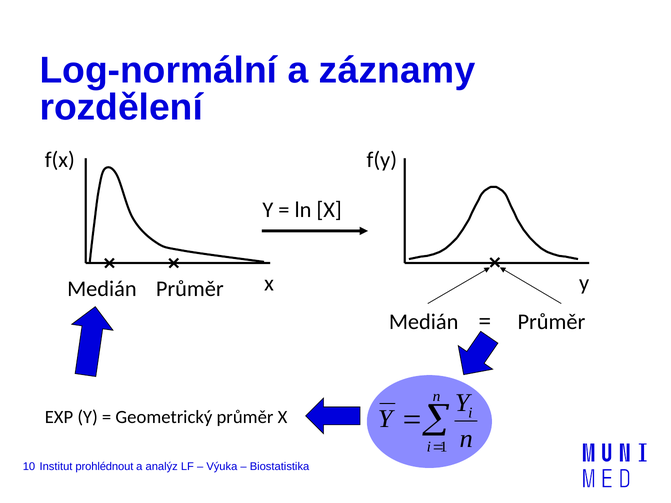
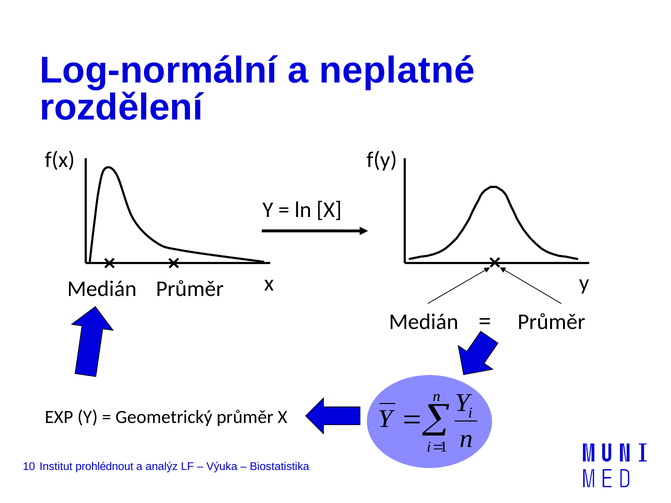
záznamy: záznamy -> neplatné
